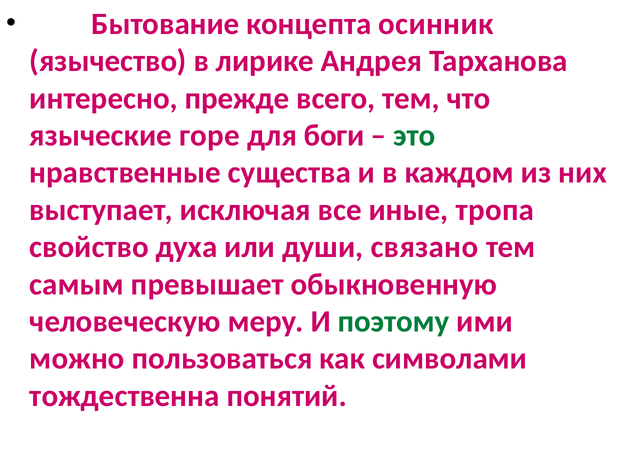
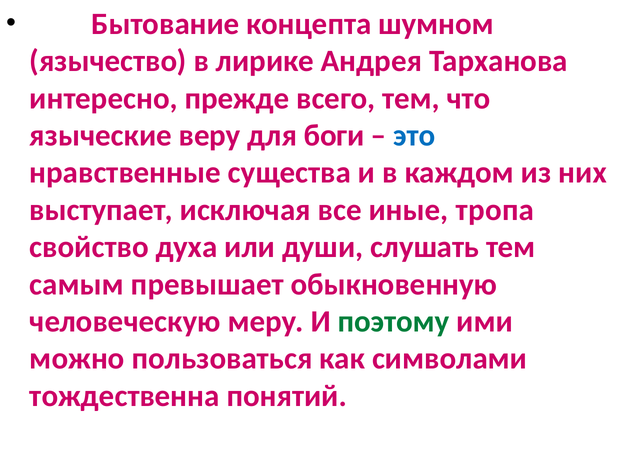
осинник: осинник -> шумном
горе: горе -> веру
это colour: green -> blue
связано: связано -> слушать
